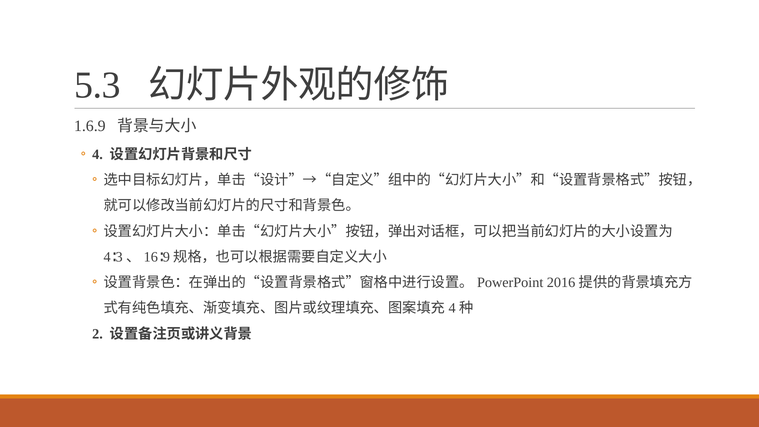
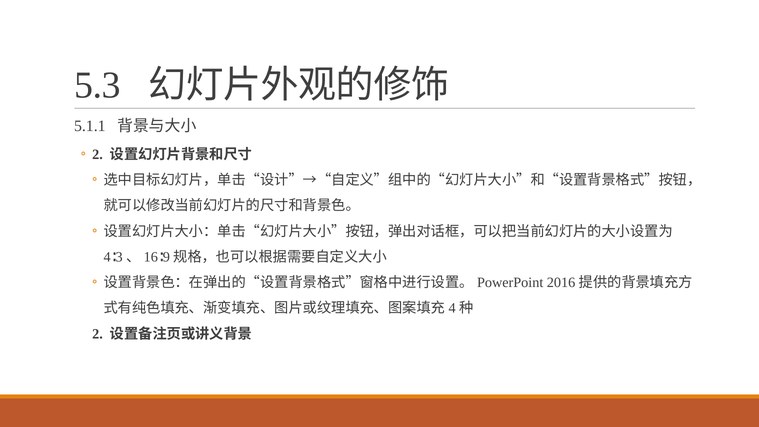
1.6.9: 1.6.9 -> 5.1.1
4 at (98, 154): 4 -> 2
